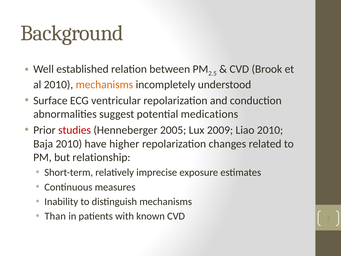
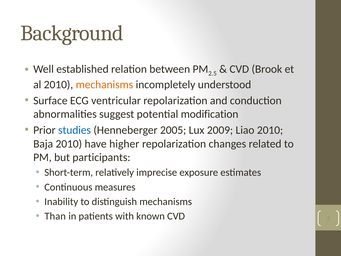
medications: medications -> modification
studies colour: red -> blue
relationship: relationship -> participants
